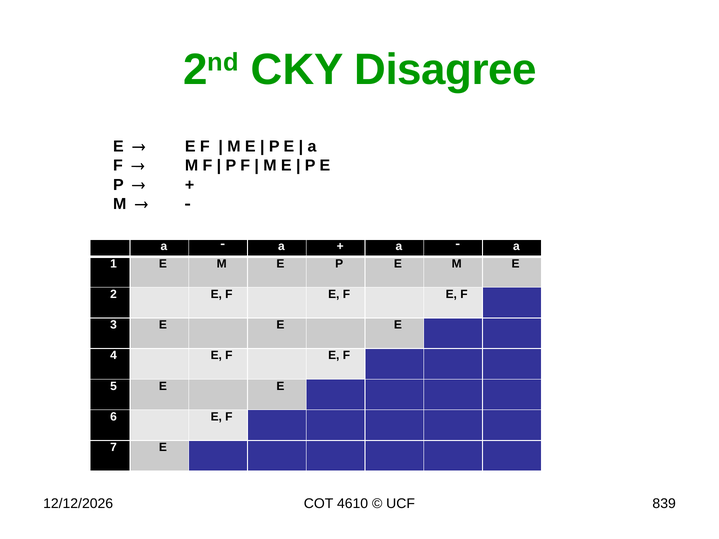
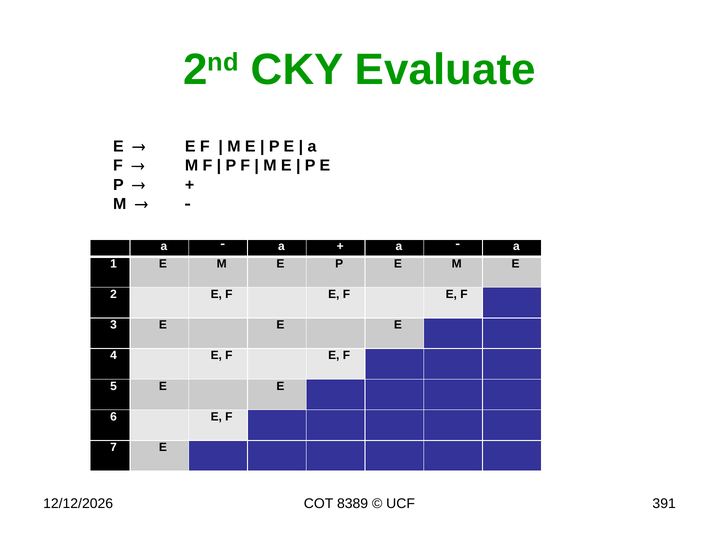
Disagree: Disagree -> Evaluate
4610: 4610 -> 8389
839: 839 -> 391
